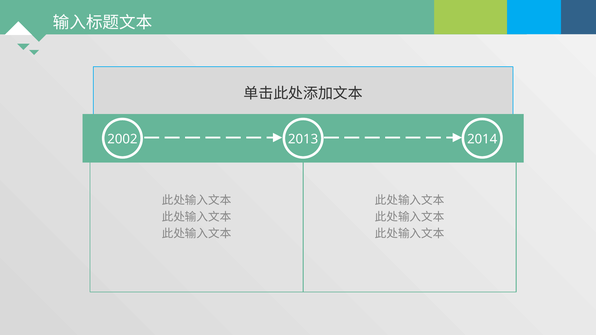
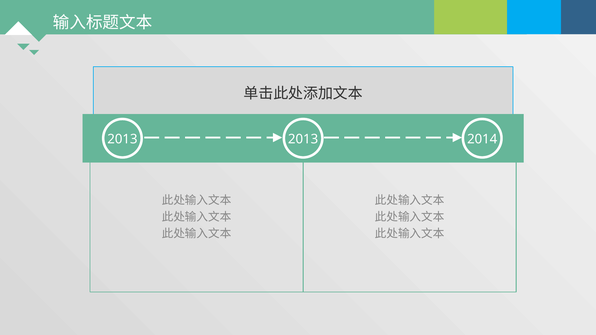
2002 at (122, 139): 2002 -> 2013
